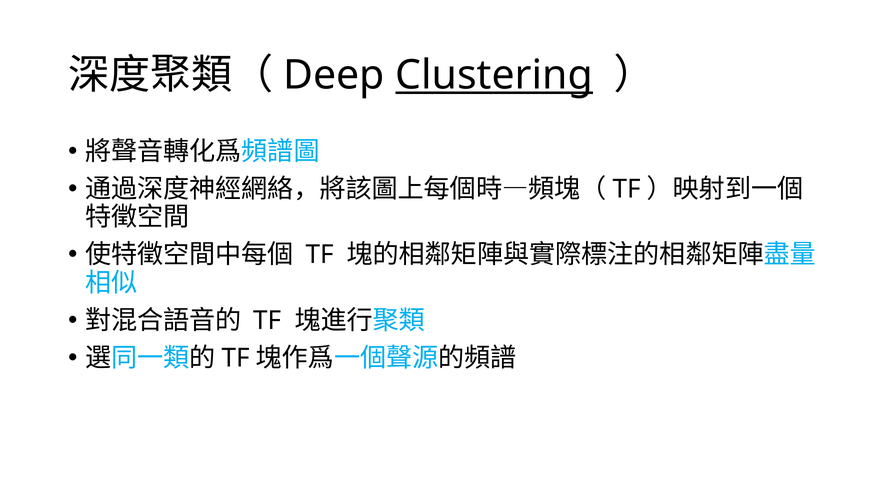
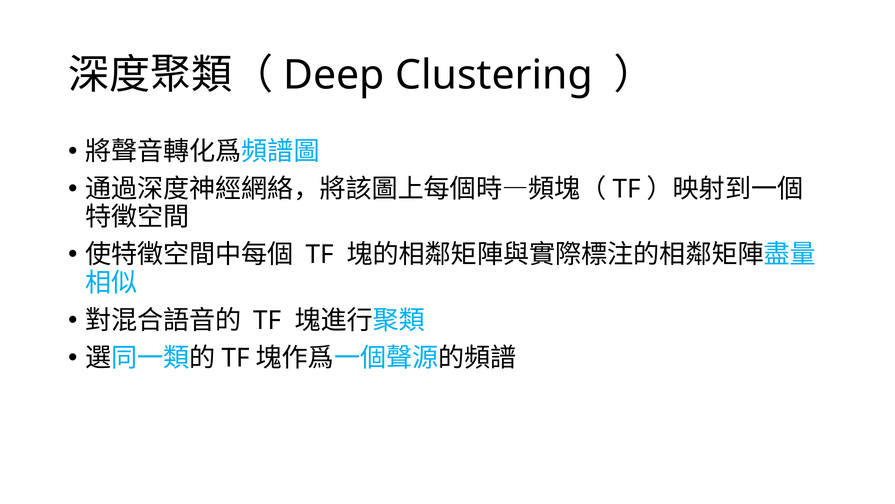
Clustering underline: present -> none
